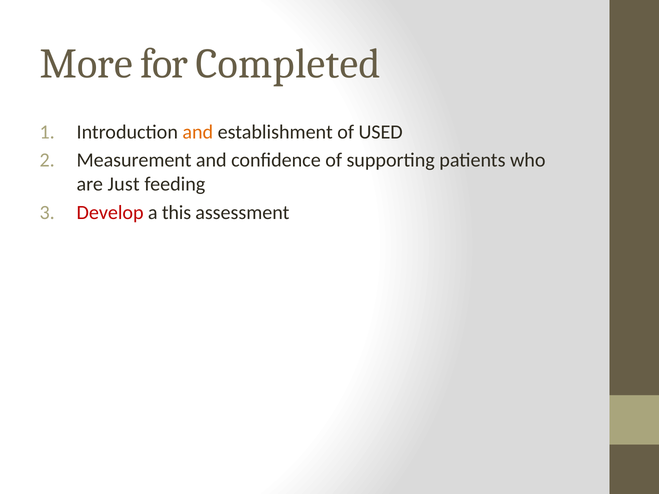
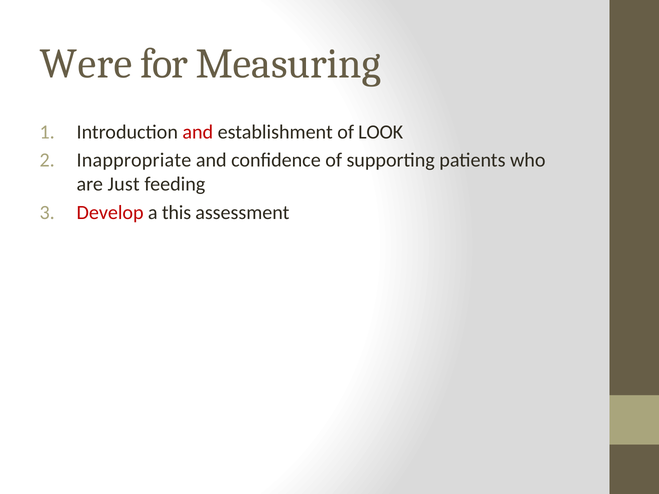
More: More -> Were
Completed: Completed -> Measuring
and at (198, 132) colour: orange -> red
USED: USED -> LOOK
Measurement: Measurement -> Inappropriate
